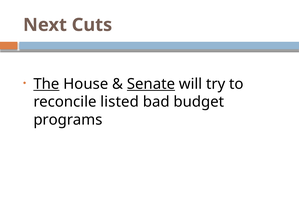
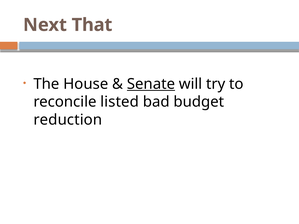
Cuts: Cuts -> That
The underline: present -> none
programs: programs -> reduction
